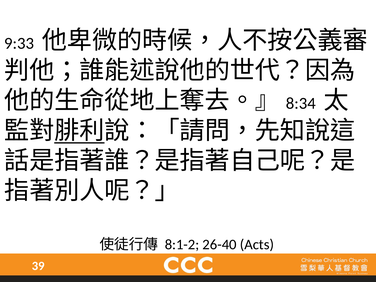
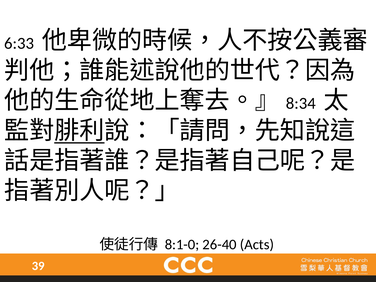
9:33: 9:33 -> 6:33
8:1-2: 8:1-2 -> 8:1-0
